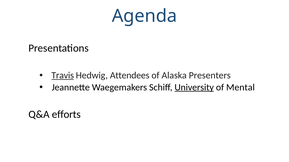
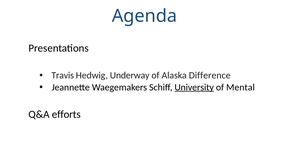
Travis underline: present -> none
Attendees: Attendees -> Underway
Presenters: Presenters -> Difference
